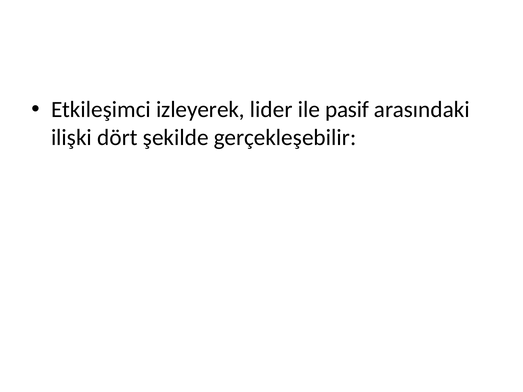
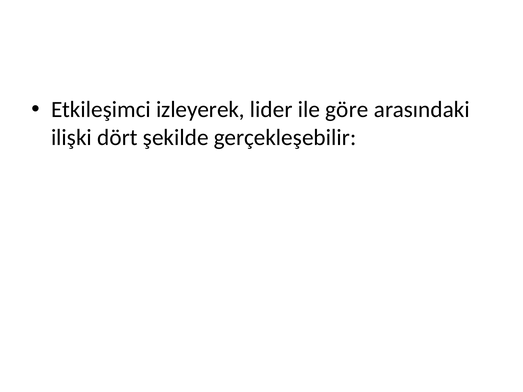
pasif: pasif -> göre
